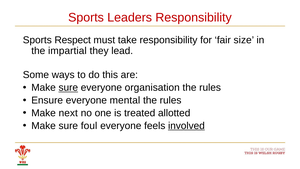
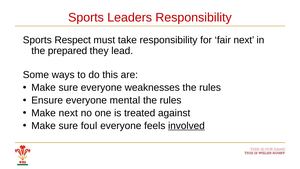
fair size: size -> next
impartial: impartial -> prepared
sure at (68, 88) underline: present -> none
organisation: organisation -> weaknesses
allotted: allotted -> against
